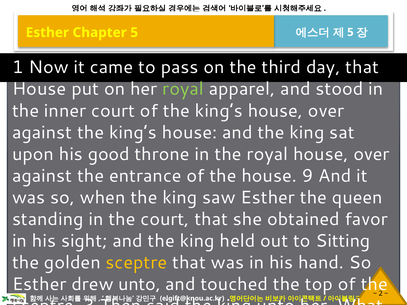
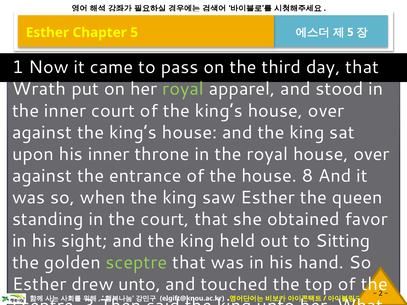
House at (39, 89): House -> Wrath
his good: good -> inner
9: 9 -> 8
sceptre at (136, 263) colour: yellow -> light green
